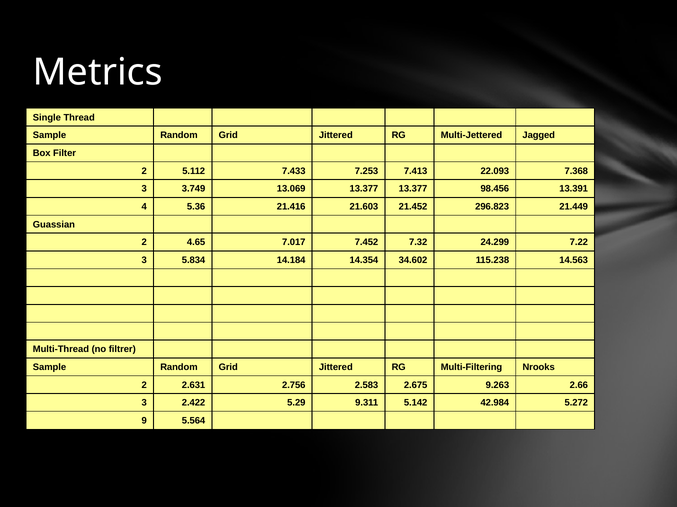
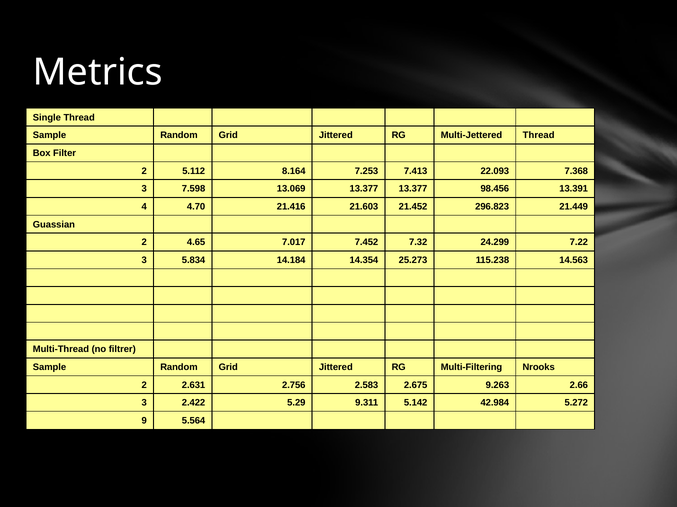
Multi-Jettered Jagged: Jagged -> Thread
7.433: 7.433 -> 8.164
3.749: 3.749 -> 7.598
5.36: 5.36 -> 4.70
34.602: 34.602 -> 25.273
